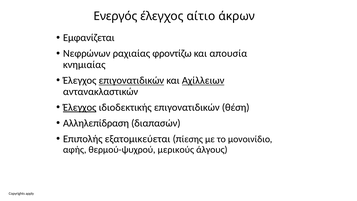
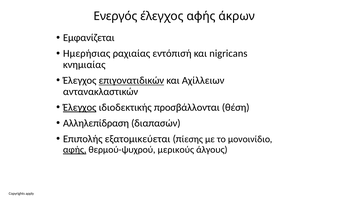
έλεγχος αίτιο: αίτιο -> αφής
Νεφρώνων: Νεφρώνων -> Ημερήσιας
φροντίζω: φροντίζω -> εντόπισή
απουσία: απουσία -> nigricans
Αχίλλειων underline: present -> none
ιδιοδεκτικής επιγονατιδικών: επιγονατιδικών -> προσβάλλονται
αφής at (75, 150) underline: none -> present
